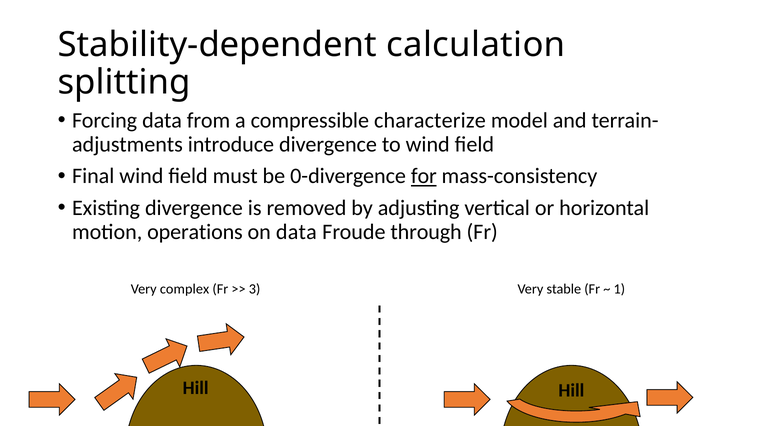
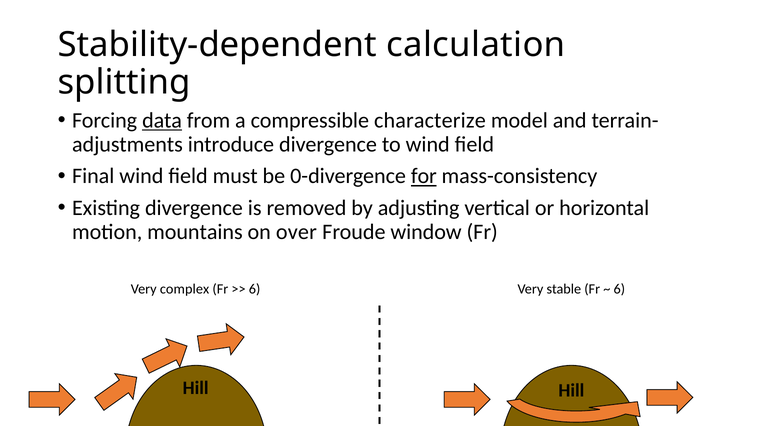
data at (162, 121) underline: none -> present
operations: operations -> mountains
on data: data -> over
through: through -> window
3 at (255, 289): 3 -> 6
1 at (619, 289): 1 -> 6
